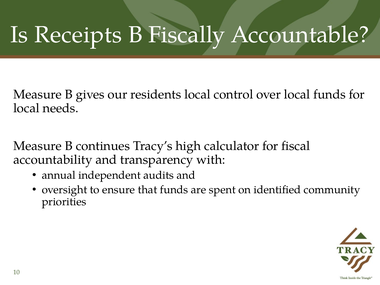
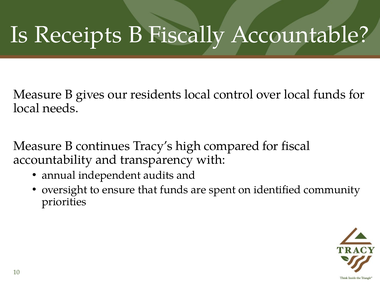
calculator: calculator -> compared
